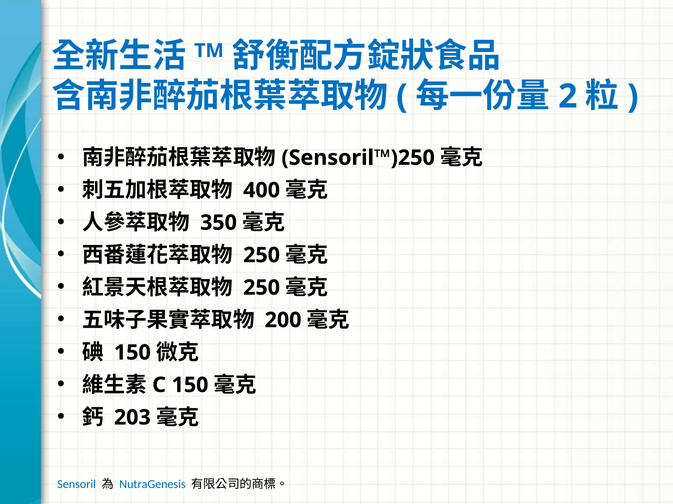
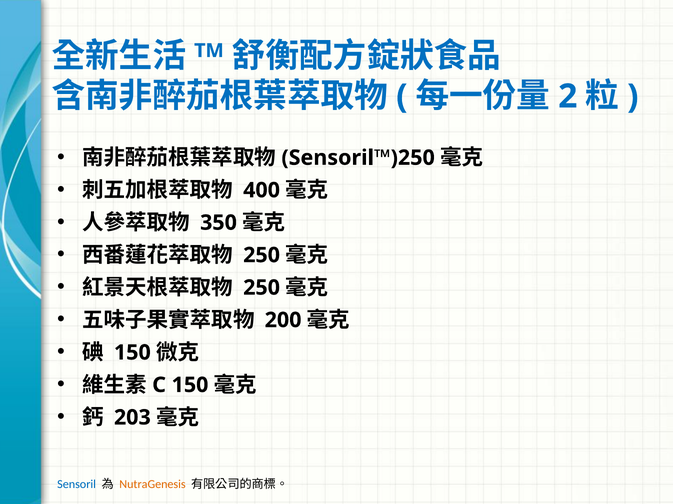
NutraGenesis colour: blue -> orange
